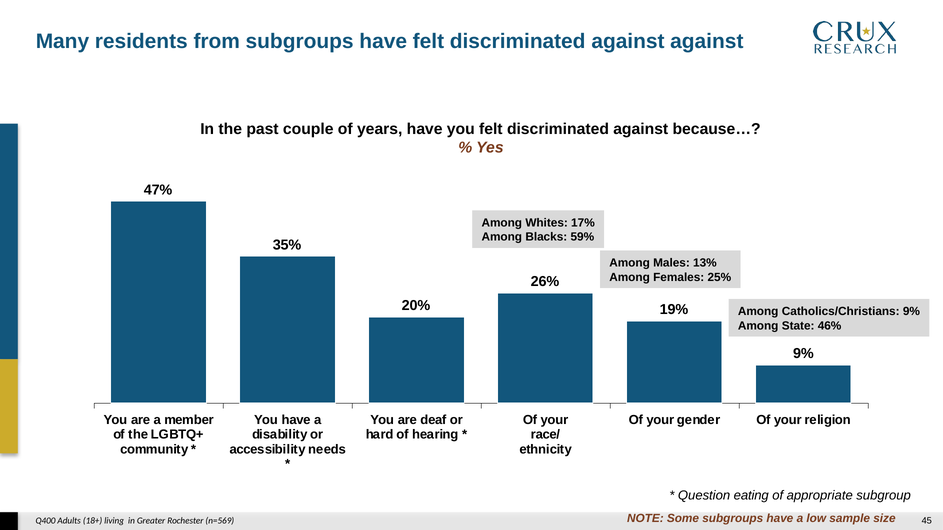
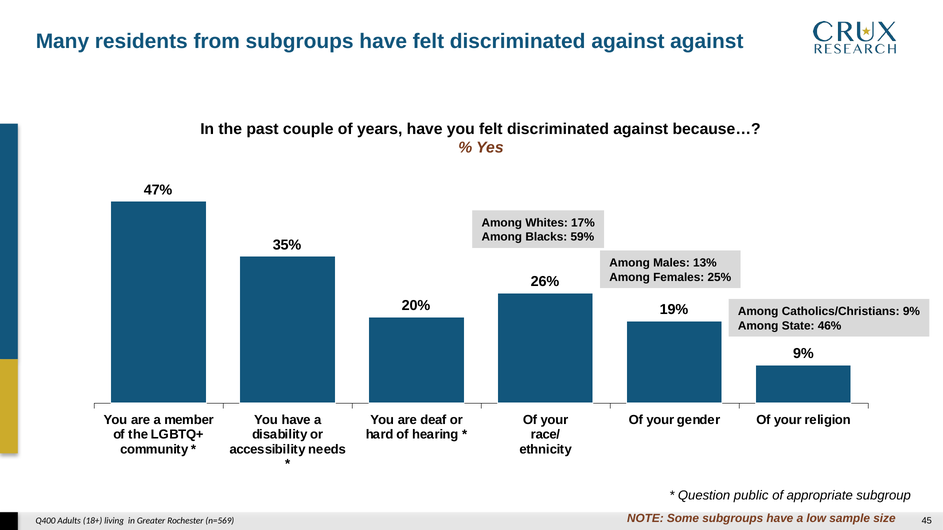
eating: eating -> public
